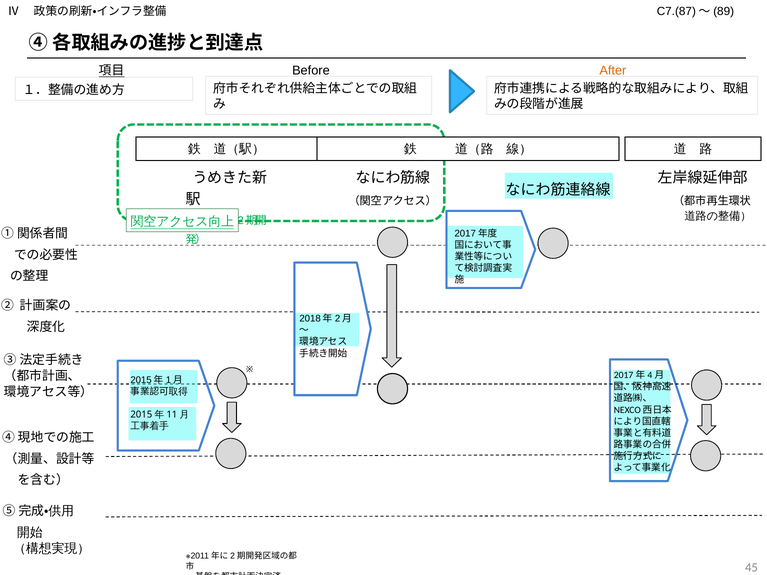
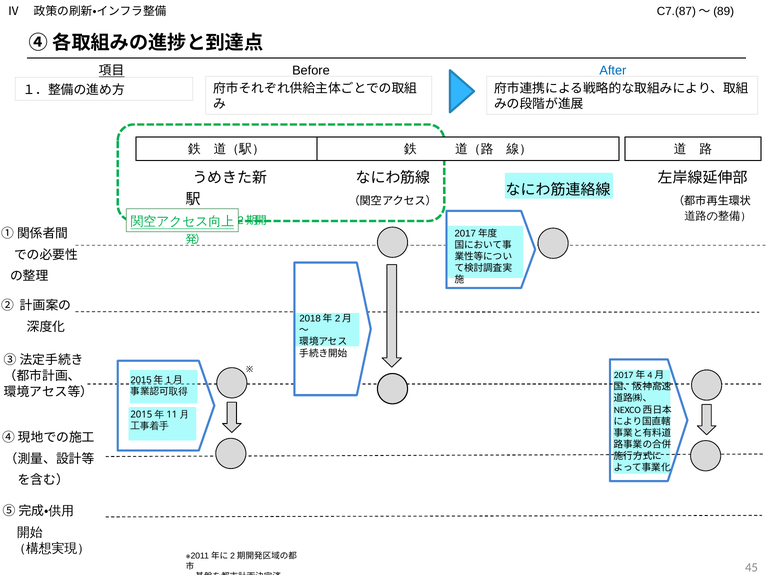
After colour: orange -> blue
